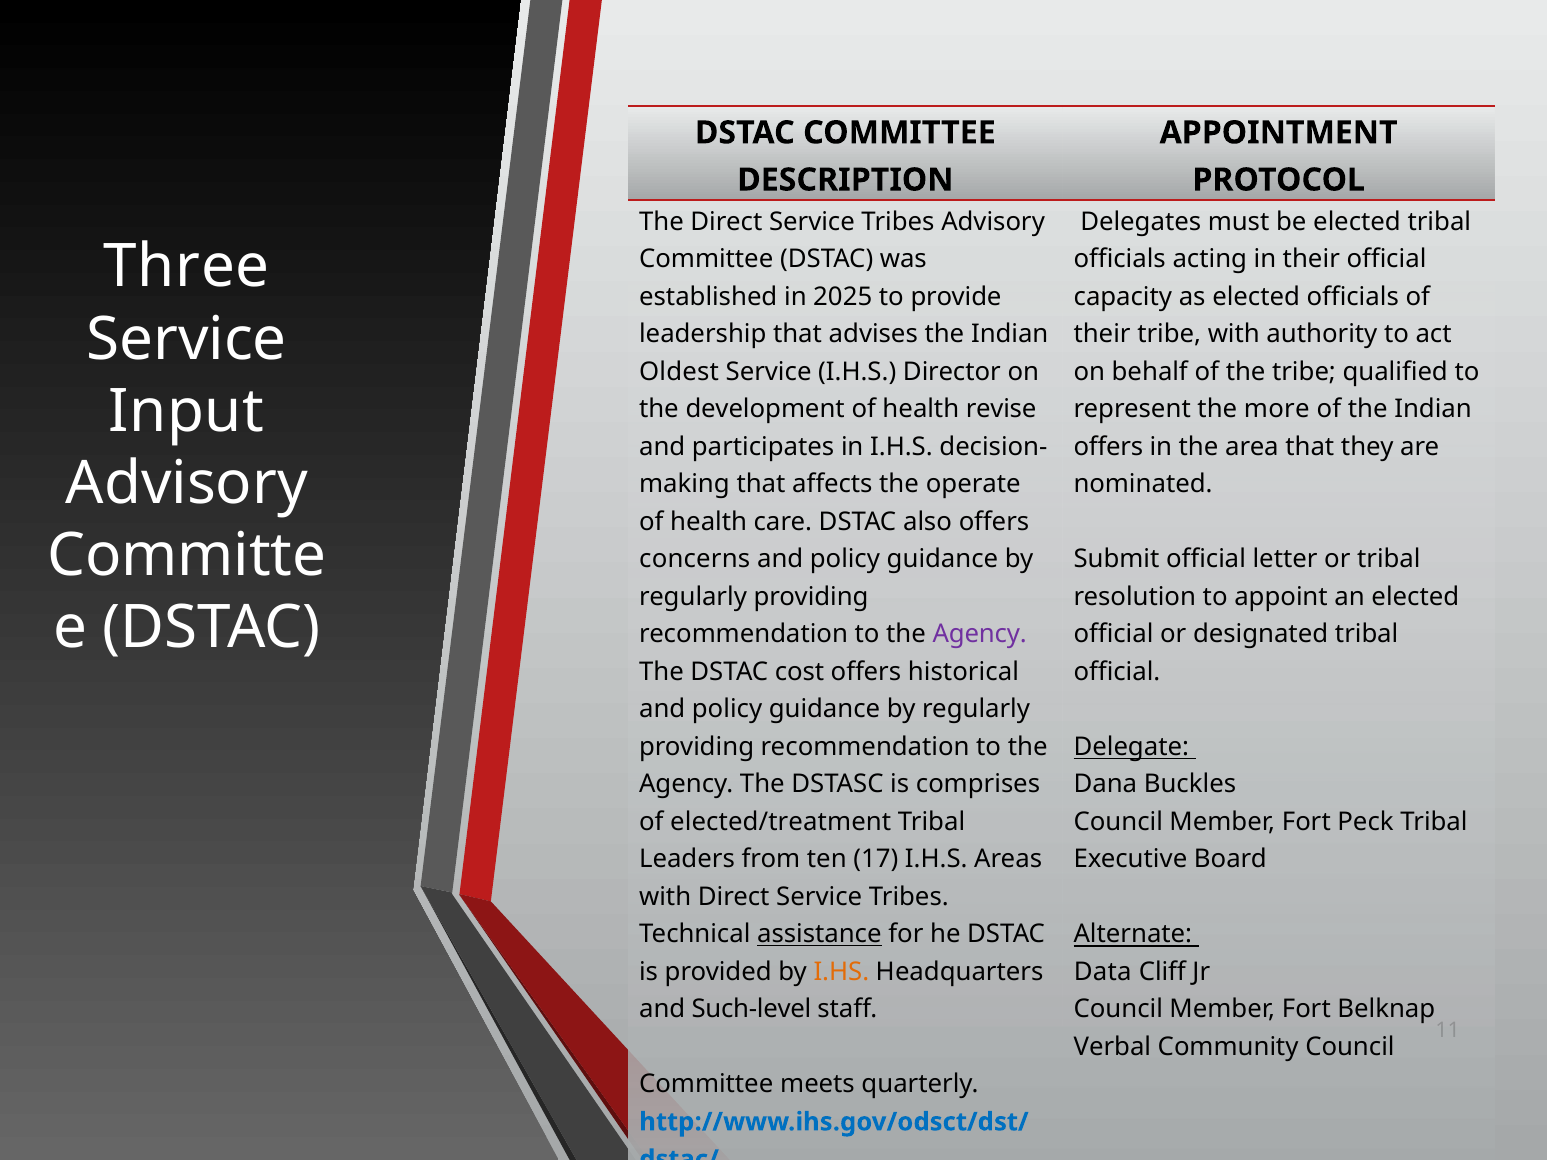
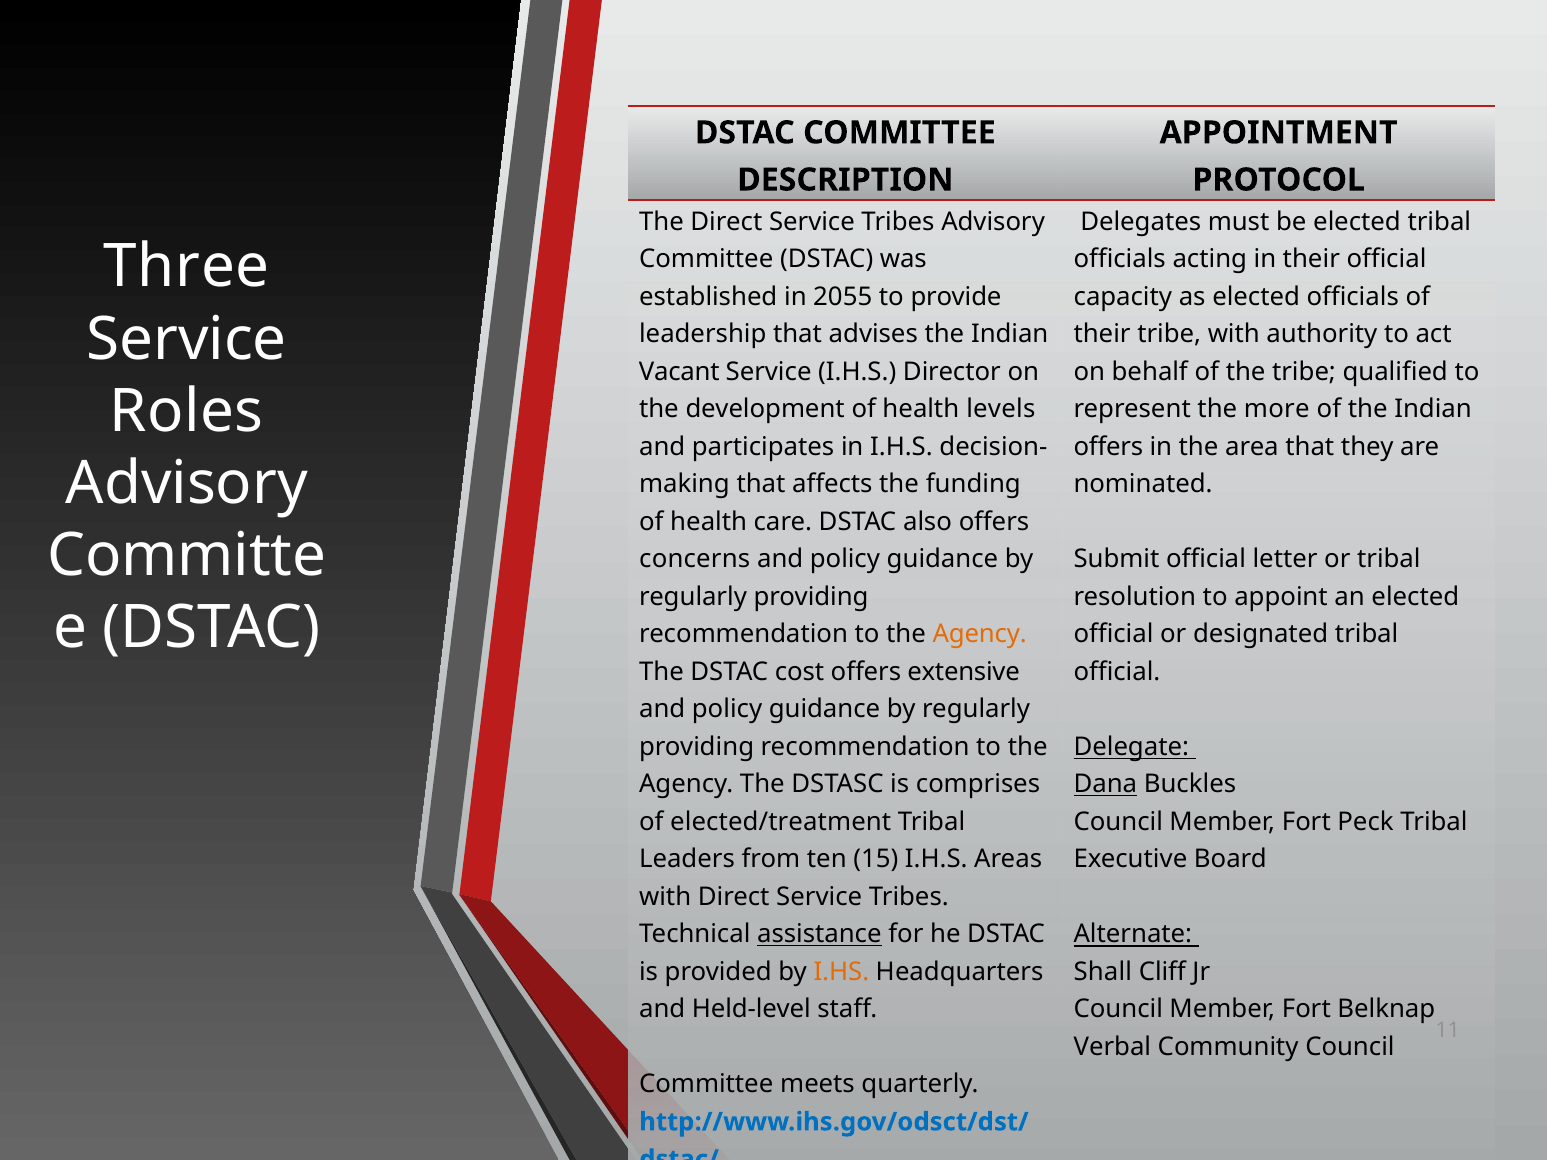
2025: 2025 -> 2055
Oldest: Oldest -> Vacant
Input: Input -> Roles
revise: revise -> levels
operate: operate -> funding
Agency at (980, 634) colour: purple -> orange
historical: historical -> extensive
Dana underline: none -> present
17: 17 -> 15
Data: Data -> Shall
Such-level: Such-level -> Held-level
